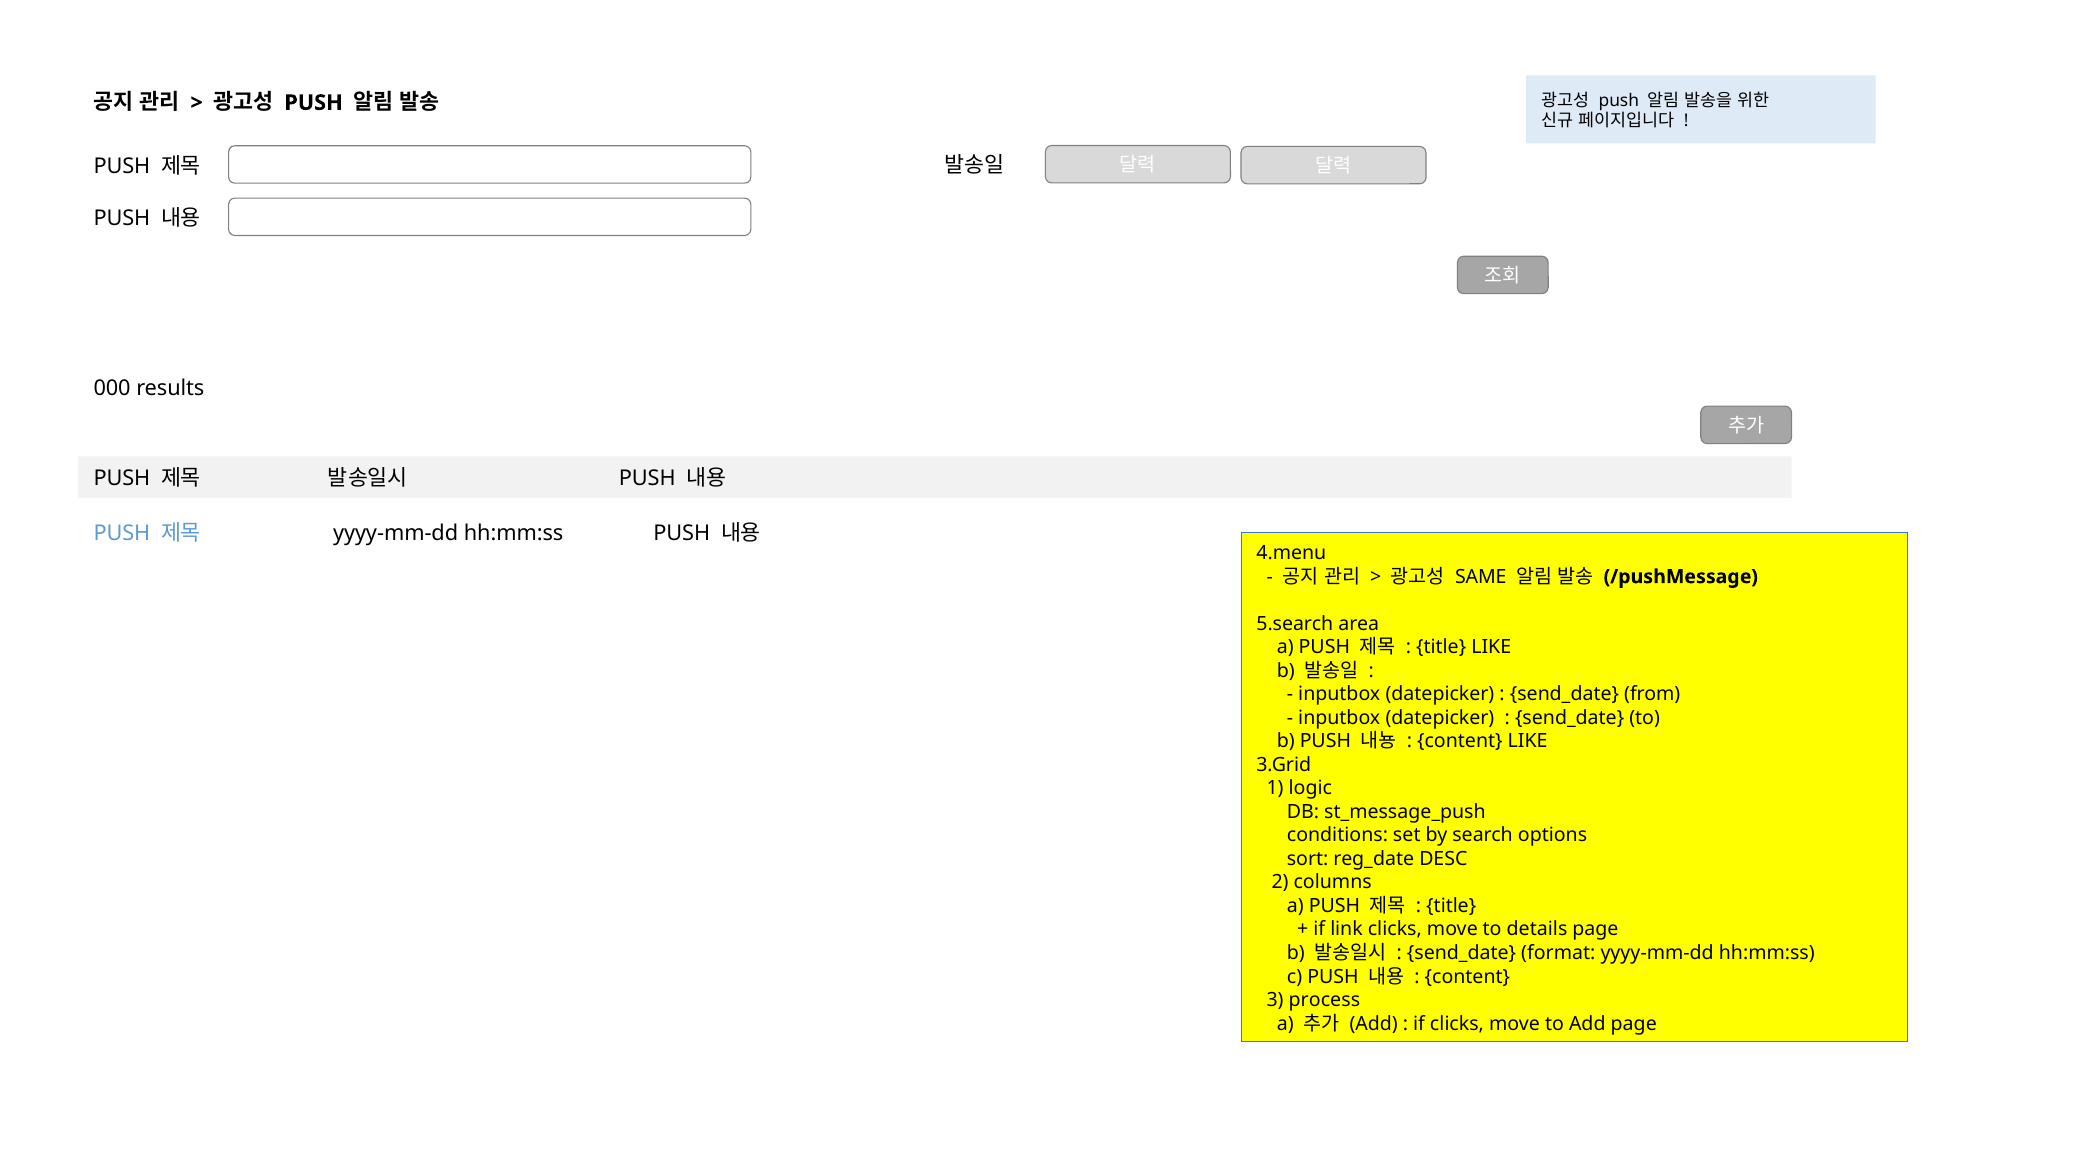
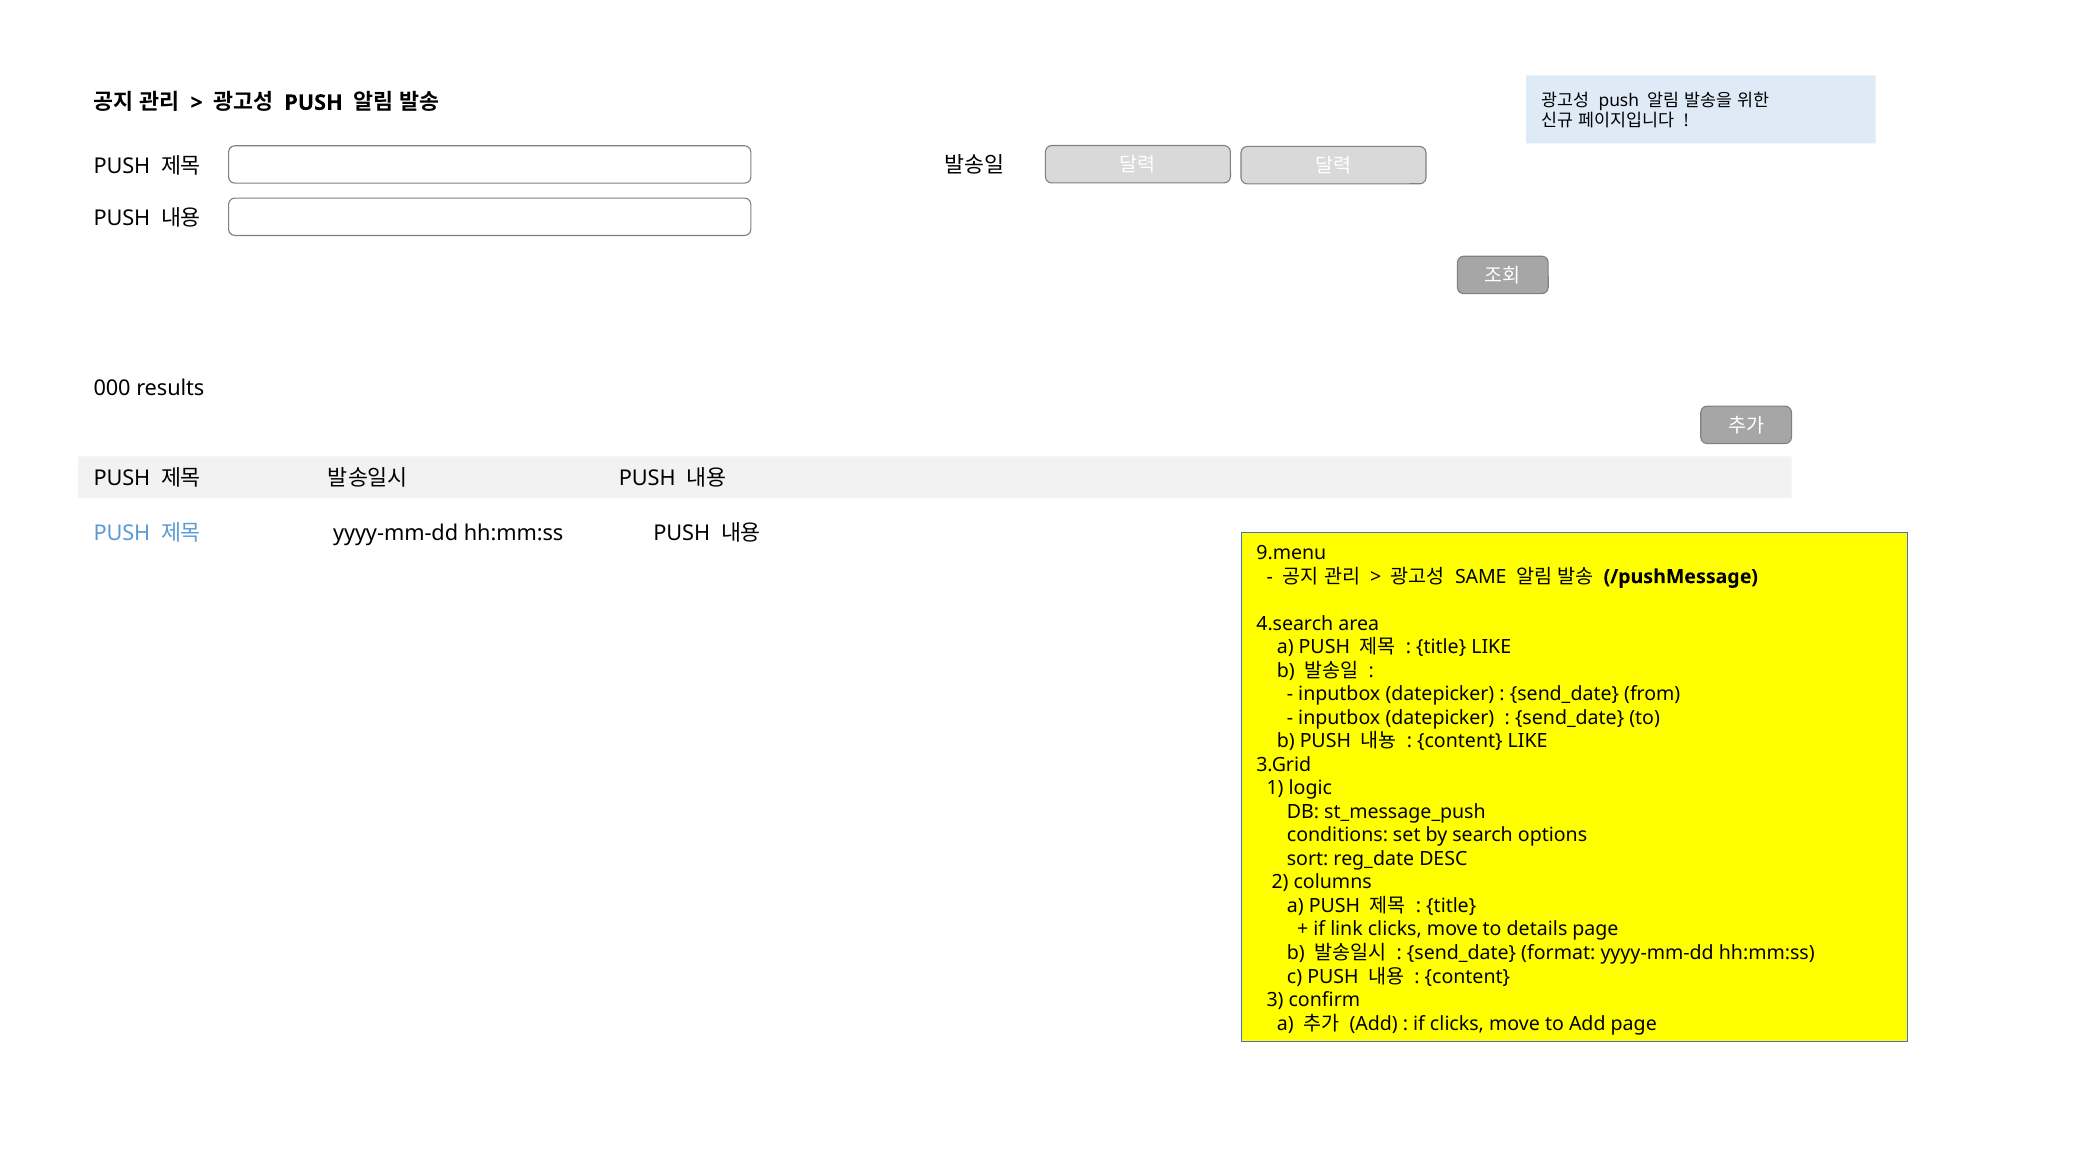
4.menu: 4.menu -> 9.menu
5.search: 5.search -> 4.search
process: process -> confirm
